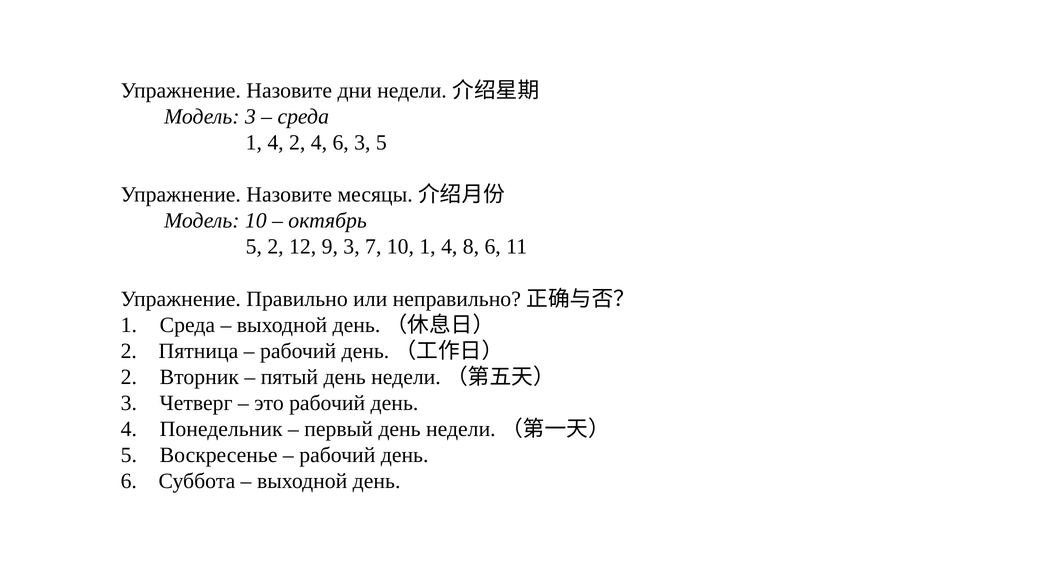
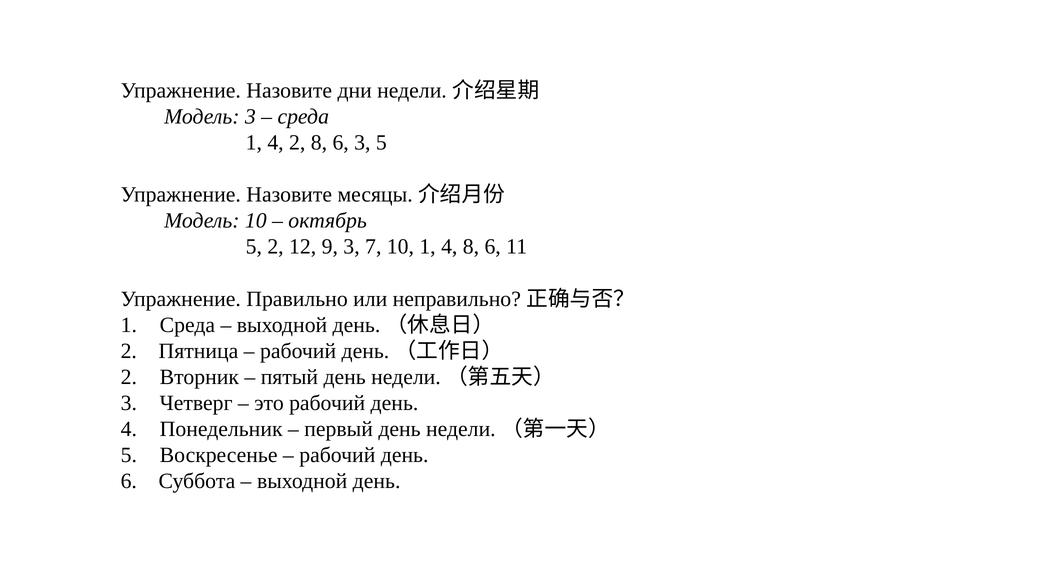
2 4: 4 -> 8
